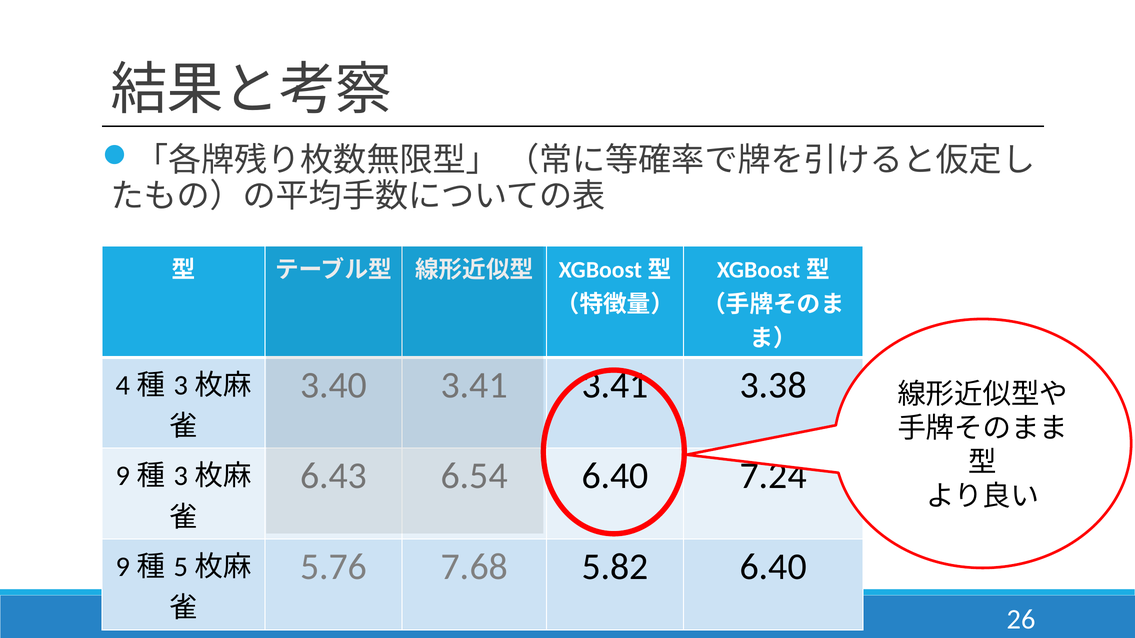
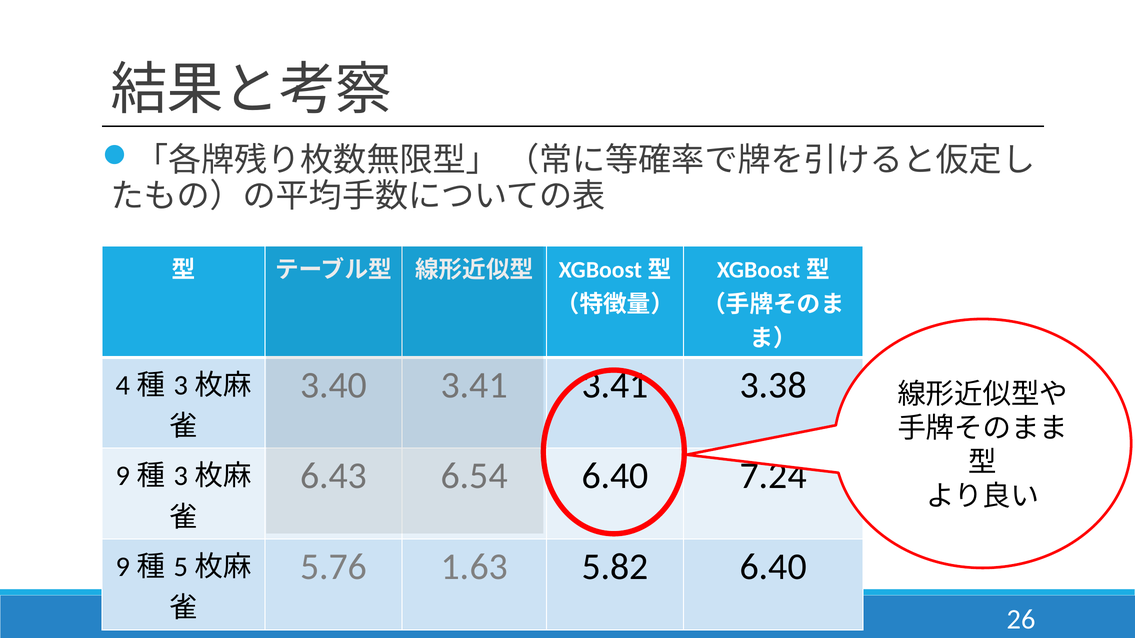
7.68: 7.68 -> 1.63
